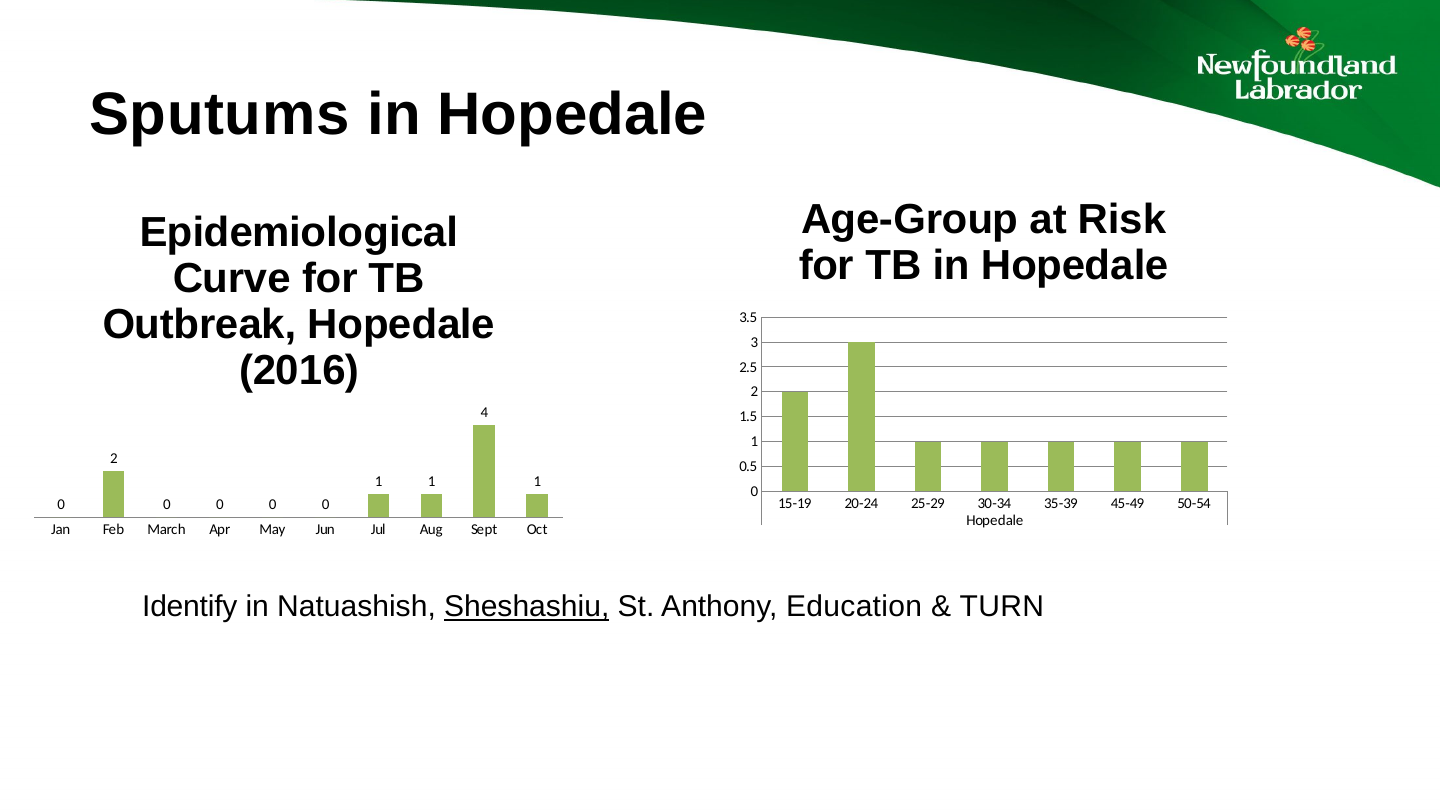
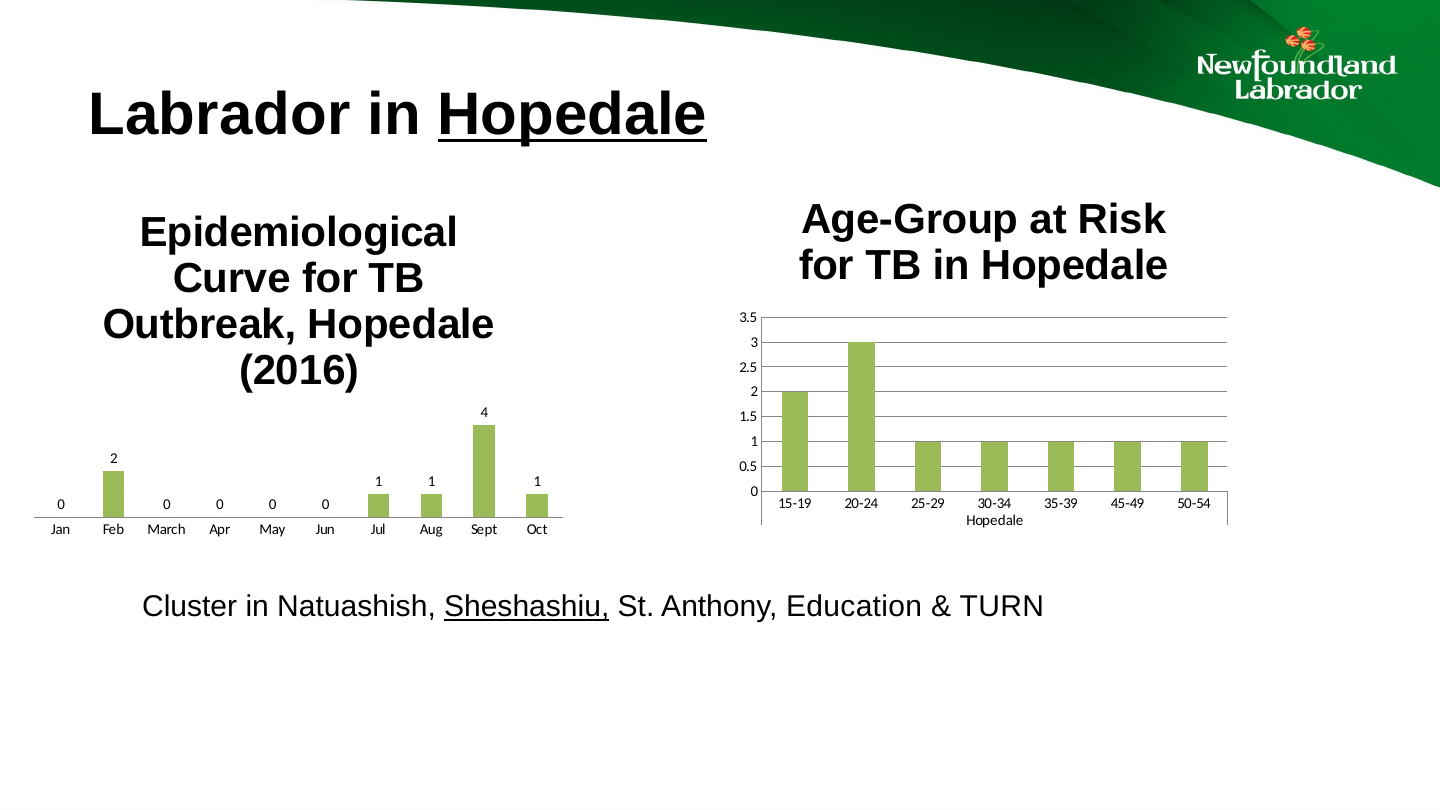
Sputums: Sputums -> Labrador
Hopedale at (572, 115) underline: none -> present
Identify: Identify -> Cluster
